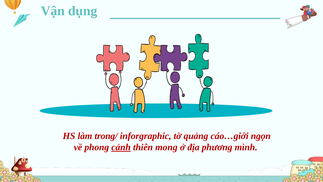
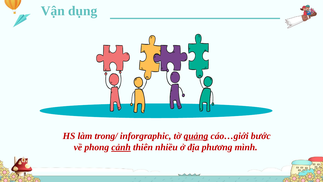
quảng underline: none -> present
ngọn: ngọn -> bước
mong: mong -> nhiều
